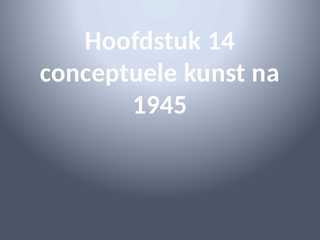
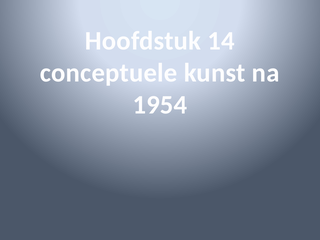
1945: 1945 -> 1954
